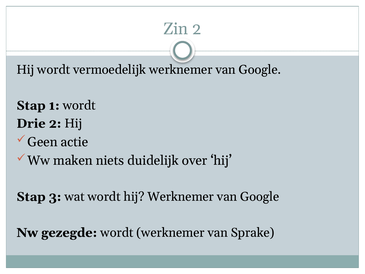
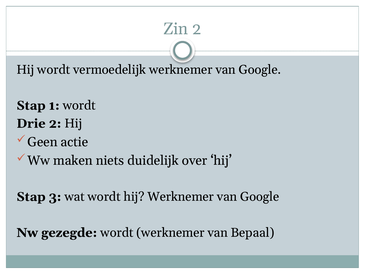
Sprake: Sprake -> Bepaal
